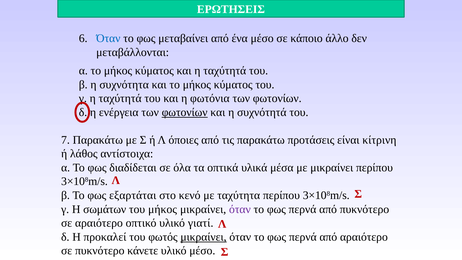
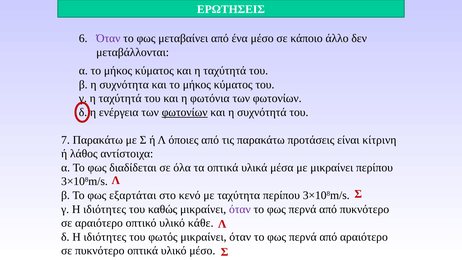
Όταν at (108, 38) colour: blue -> purple
γ Η σωμάτων: σωμάτων -> ιδιότητες
του μήκος: μήκος -> καθώς
γιατί: γιατί -> κάθε
δ Η προκαλεί: προκαλεί -> ιδιότητες
μικραίνει at (203, 237) underline: present -> none
πυκνότερο κάνετε: κάνετε -> οπτικά
